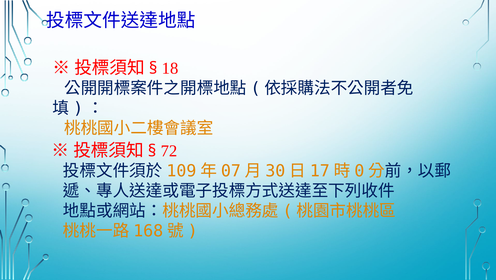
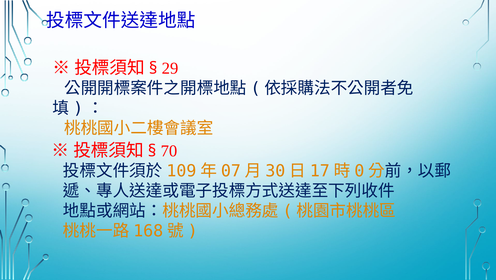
18: 18 -> 29
72: 72 -> 70
